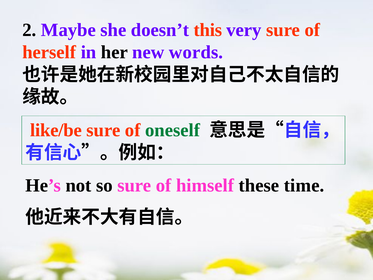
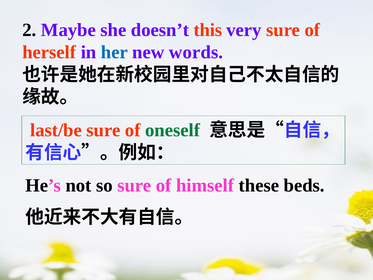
her colour: black -> blue
like/be: like/be -> last/be
time: time -> beds
